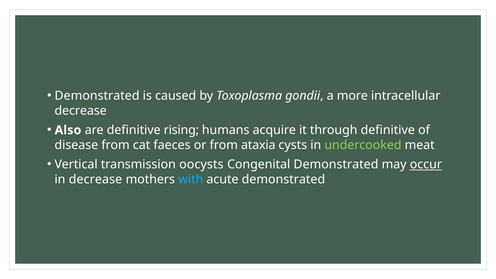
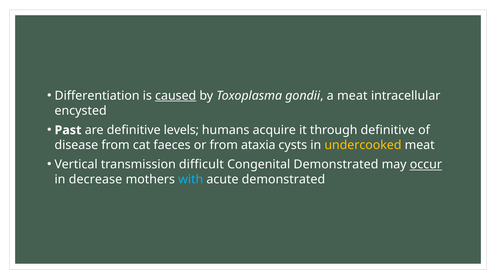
Demonstrated at (97, 96): Demonstrated -> Differentiation
caused underline: none -> present
a more: more -> meat
decrease at (81, 111): decrease -> encysted
Also: Also -> Past
rising: rising -> levels
undercooked colour: light green -> yellow
oocysts: oocysts -> difficult
